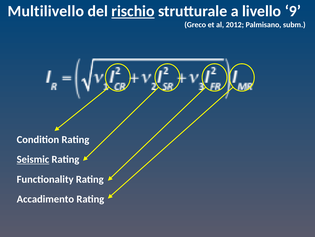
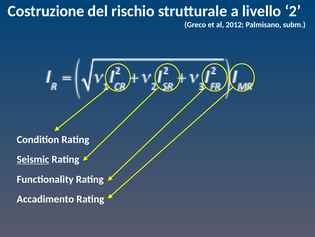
Multilivello: Multilivello -> Costruzione
rischio underline: present -> none
9: 9 -> 2
